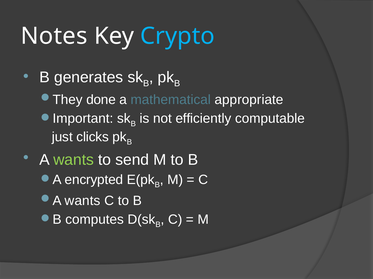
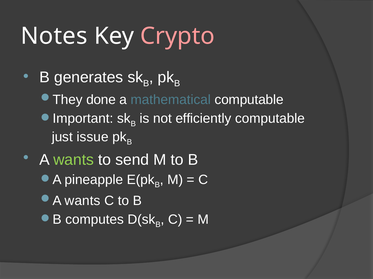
Crypto colour: light blue -> pink
mathematical appropriate: appropriate -> computable
clicks: clicks -> issue
encrypted: encrypted -> pineapple
